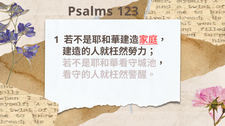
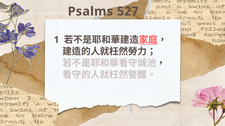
123: 123 -> 527
